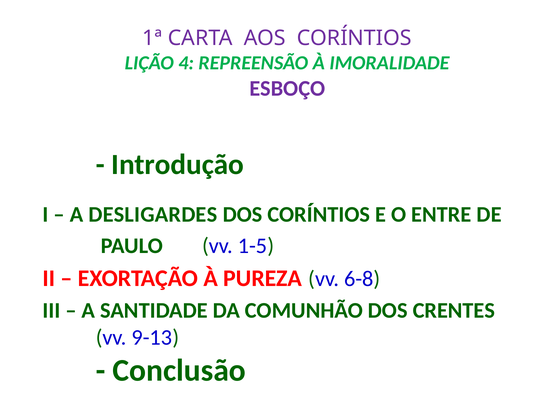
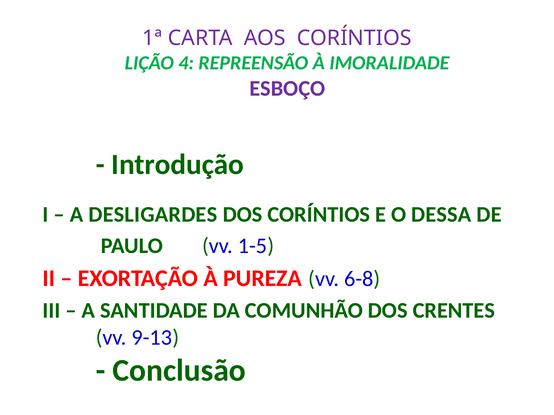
ENTRE: ENTRE -> DESSA
